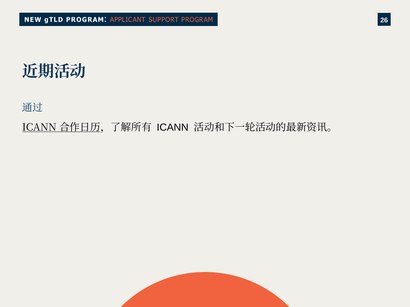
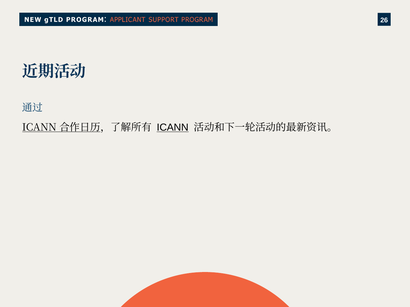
ICANN at (173, 128) underline: none -> present
